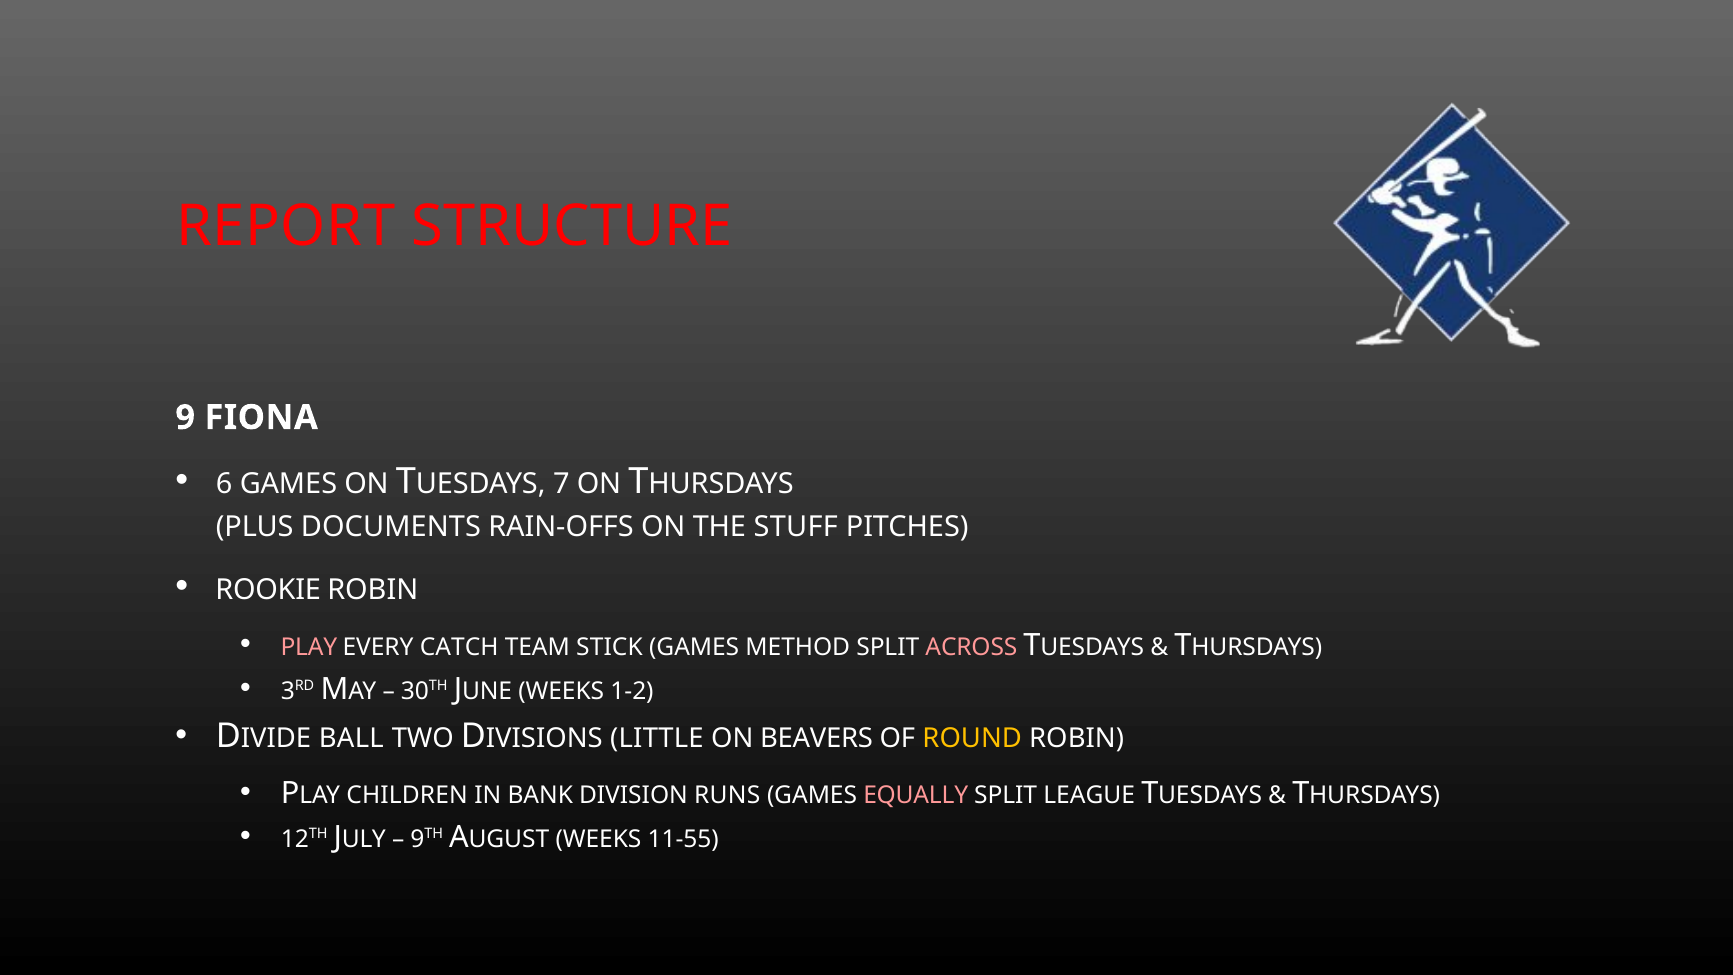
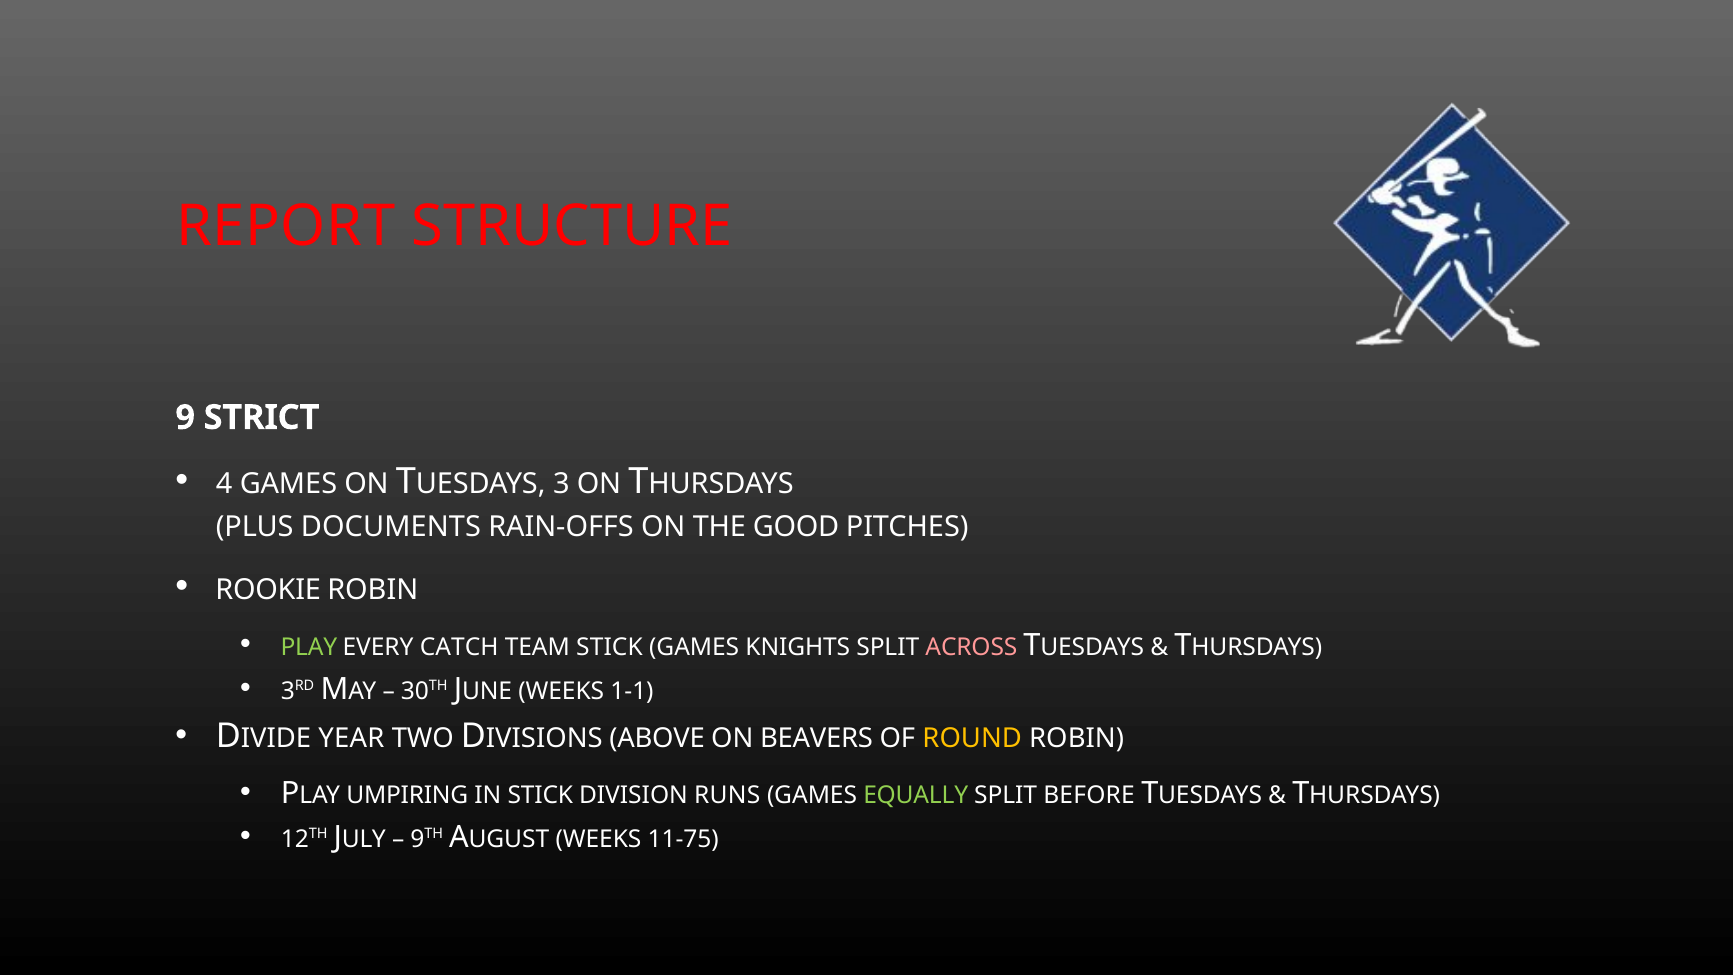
FIONA: FIONA -> STRICT
6: 6 -> 4
7: 7 -> 3
STUFF: STUFF -> GOOD
PLAY colour: pink -> light green
METHOD: METHOD -> KNIGHTS
1-2: 1-2 -> 1-1
BALL: BALL -> YEAR
LITTLE: LITTLE -> ABOVE
CHILDREN: CHILDREN -> UMPIRING
IN BANK: BANK -> STICK
EQUALLY colour: pink -> light green
LEAGUE: LEAGUE -> BEFORE
11-55: 11-55 -> 11-75
